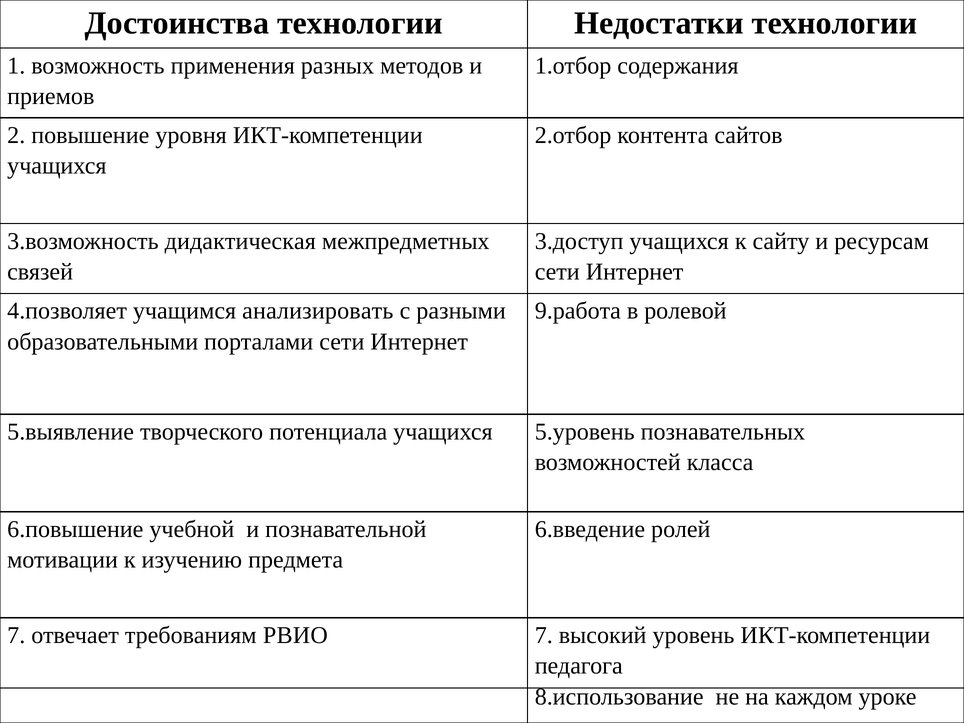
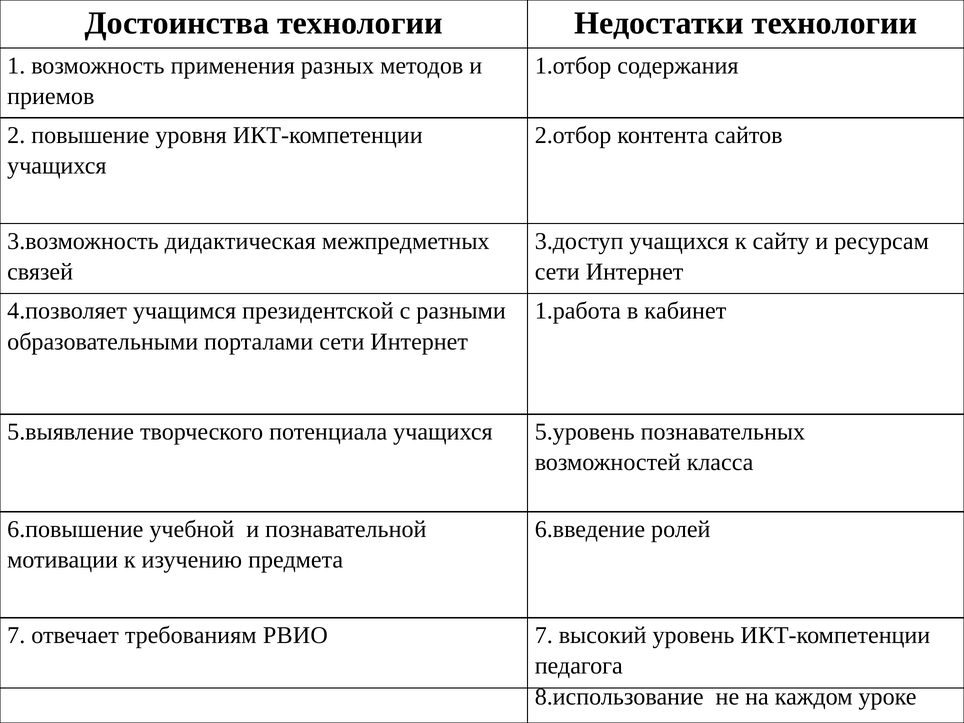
анализировать: анализировать -> президентской
9.работа: 9.работа -> 1.работа
ролевой: ролевой -> кабинет
